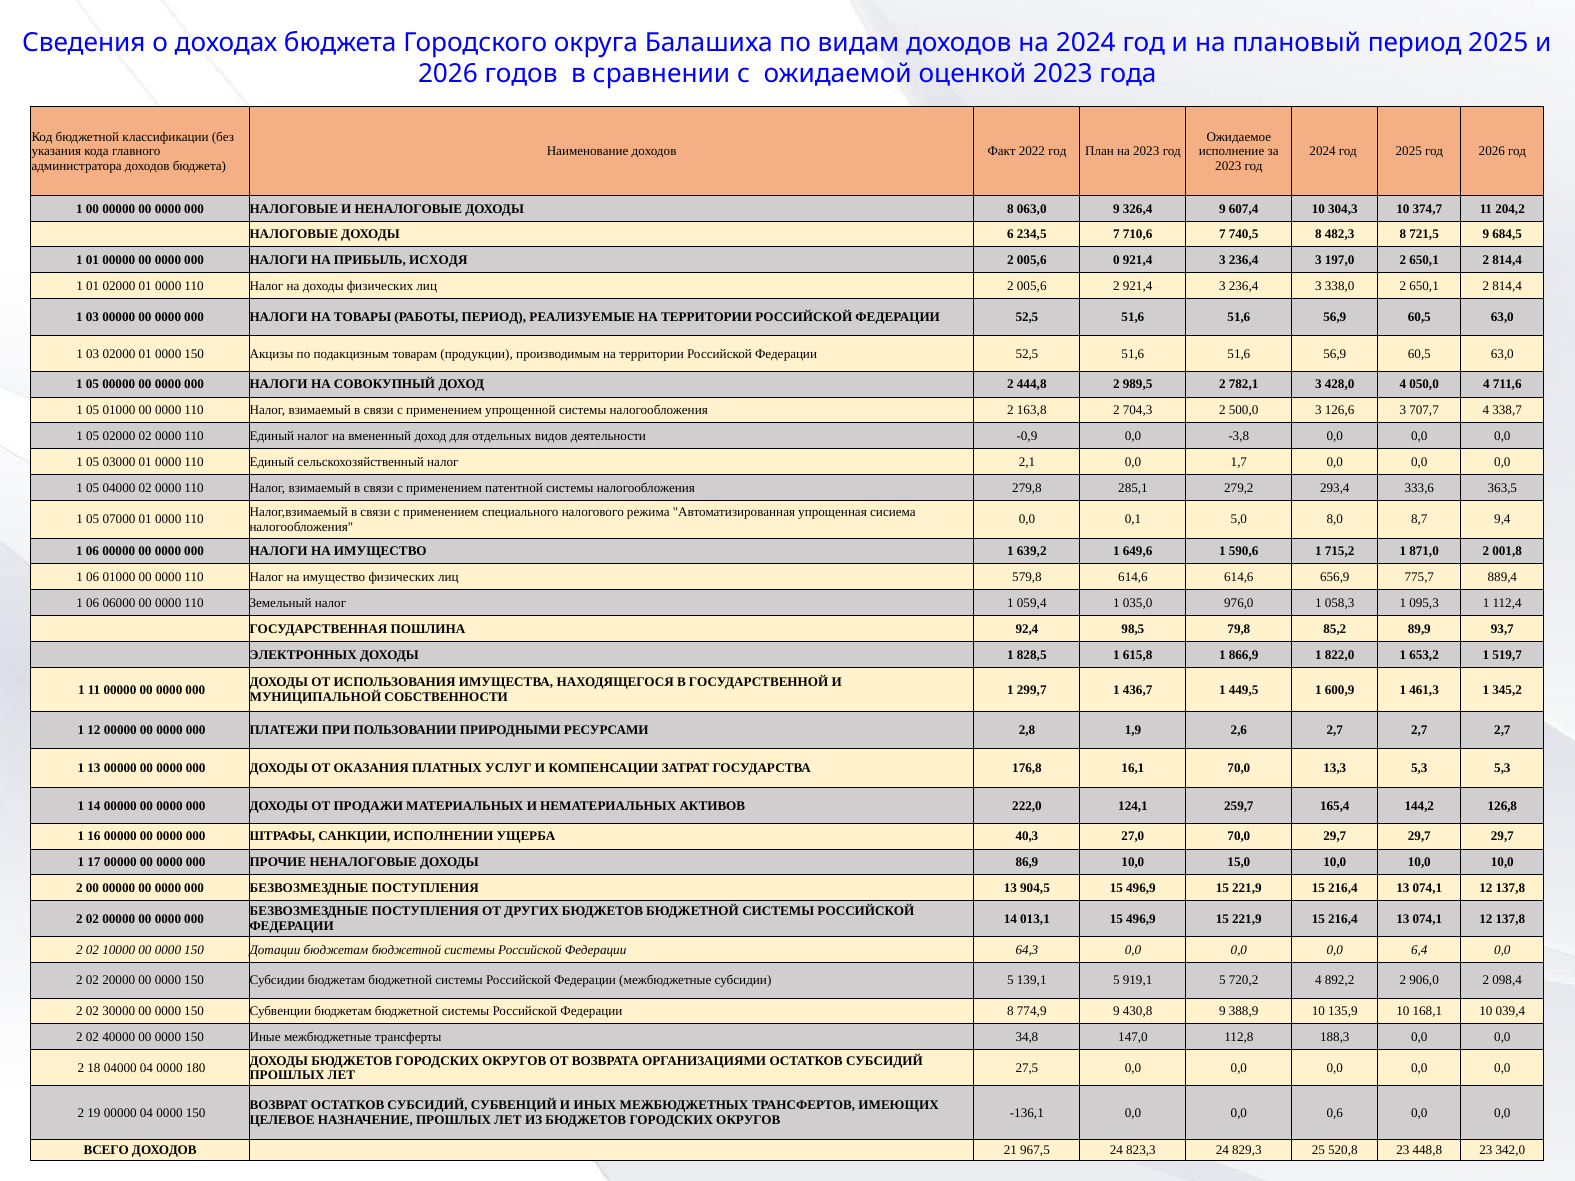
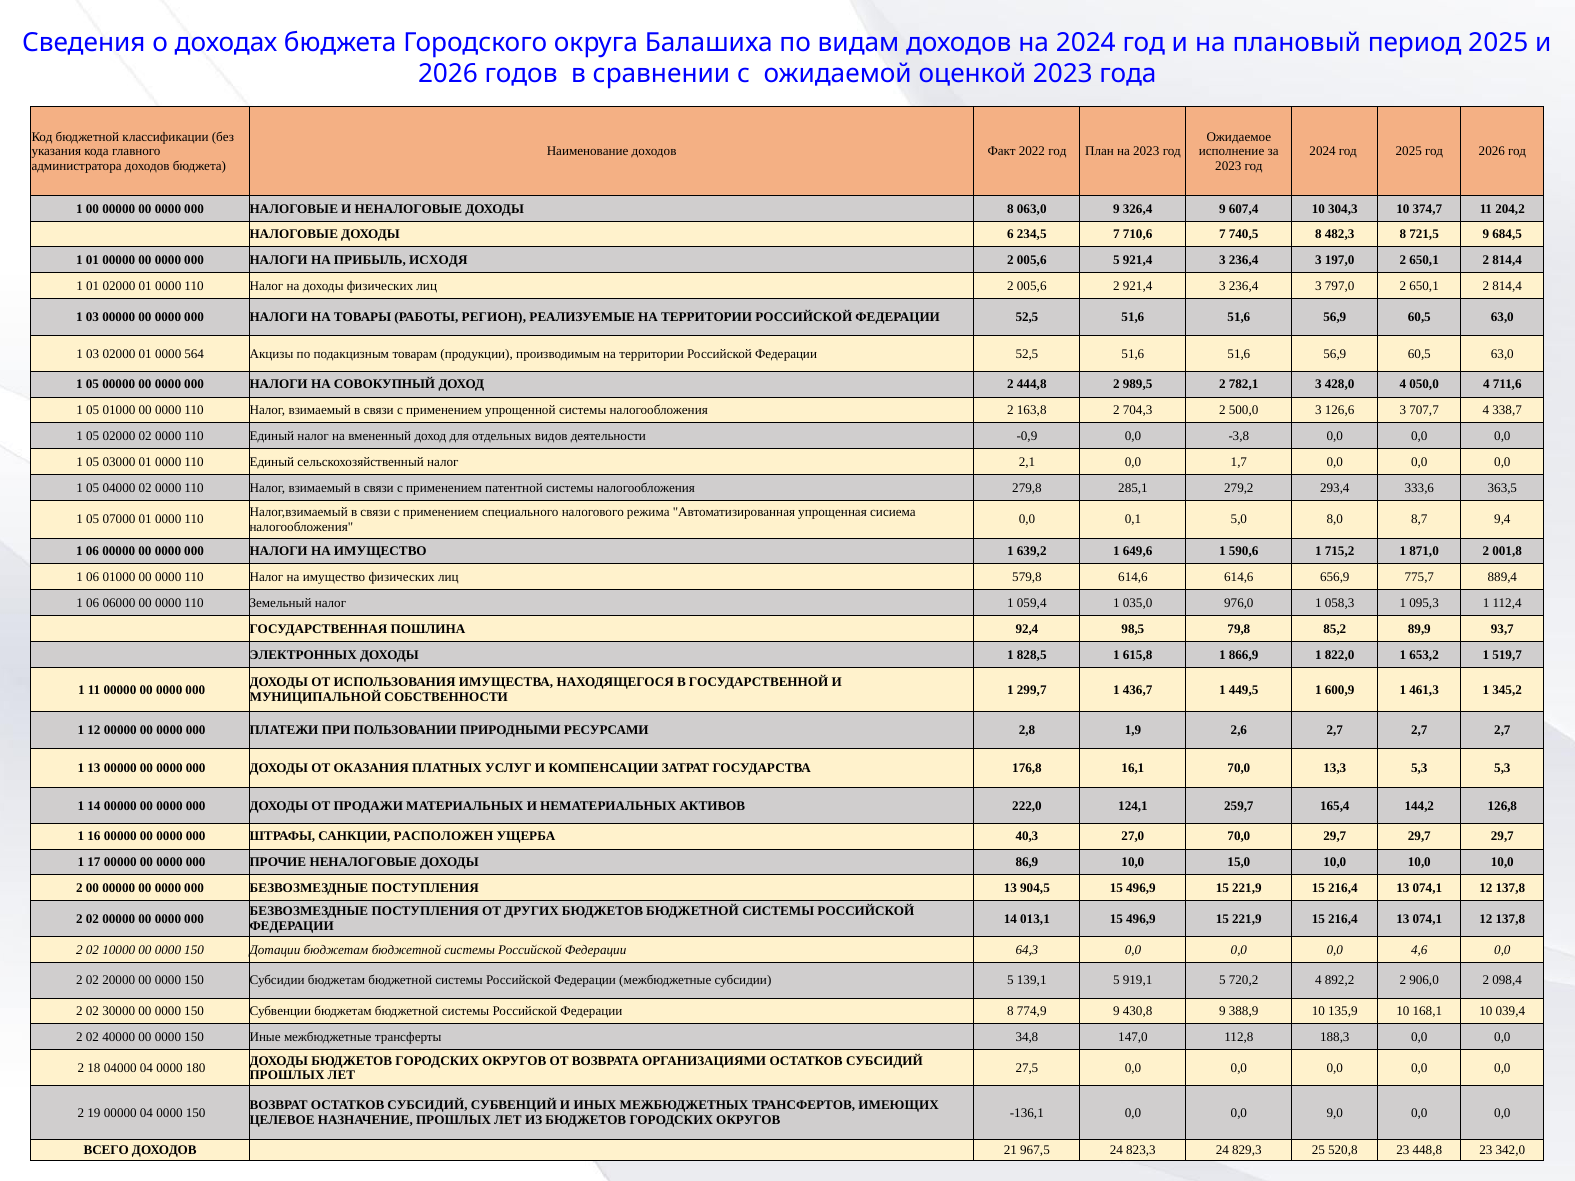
005,6 0: 0 -> 5
338,0: 338,0 -> 797,0
РАБОТЫ ПЕРИОД: ПЕРИОД -> РЕГИОН
01 0000 150: 150 -> 564
ИСПОЛНЕНИИ: ИСПОЛНЕНИИ -> РАСПОЛОЖЕН
6,4: 6,4 -> 4,6
0,6: 0,6 -> 9,0
